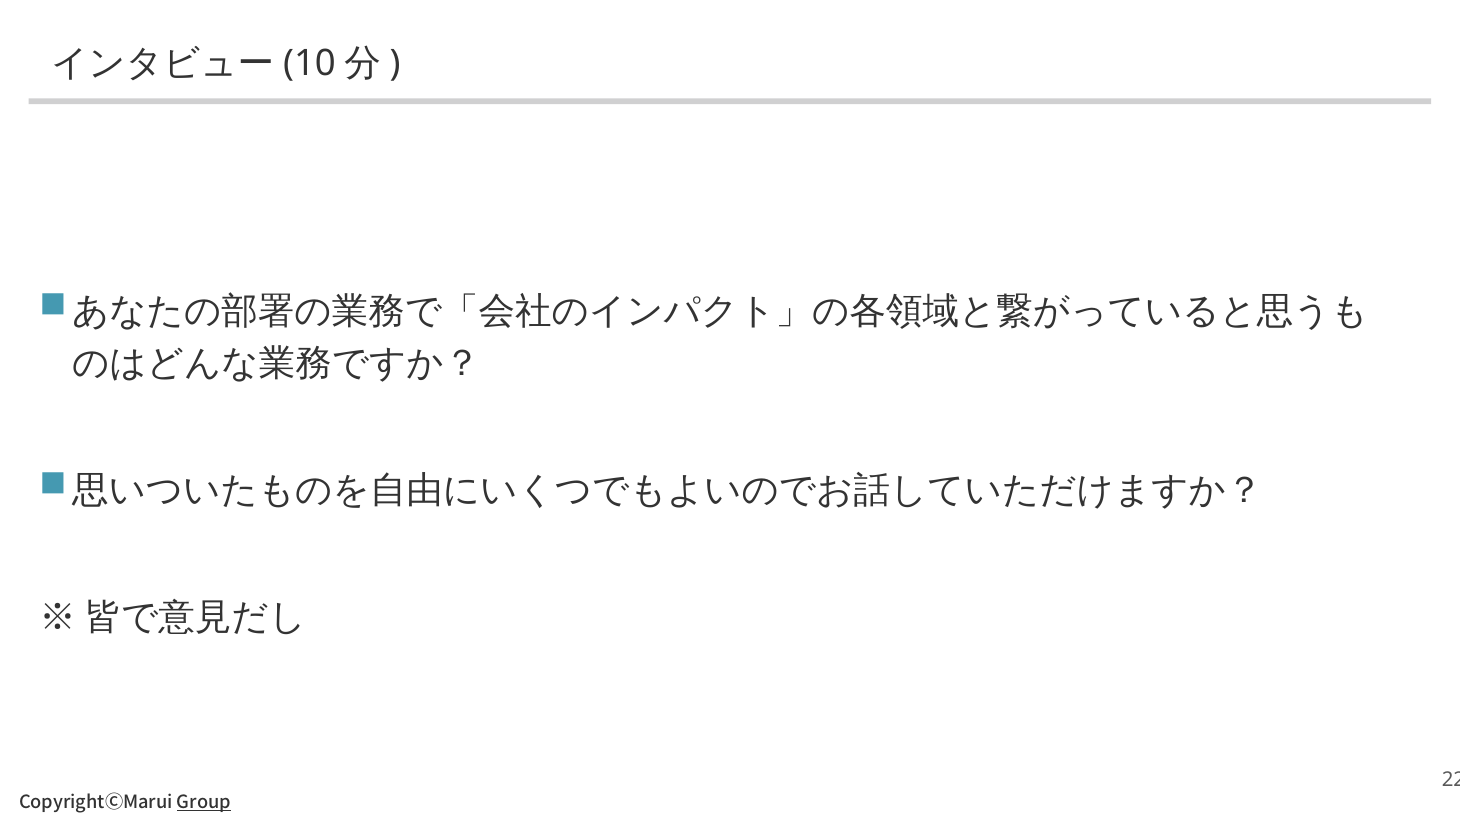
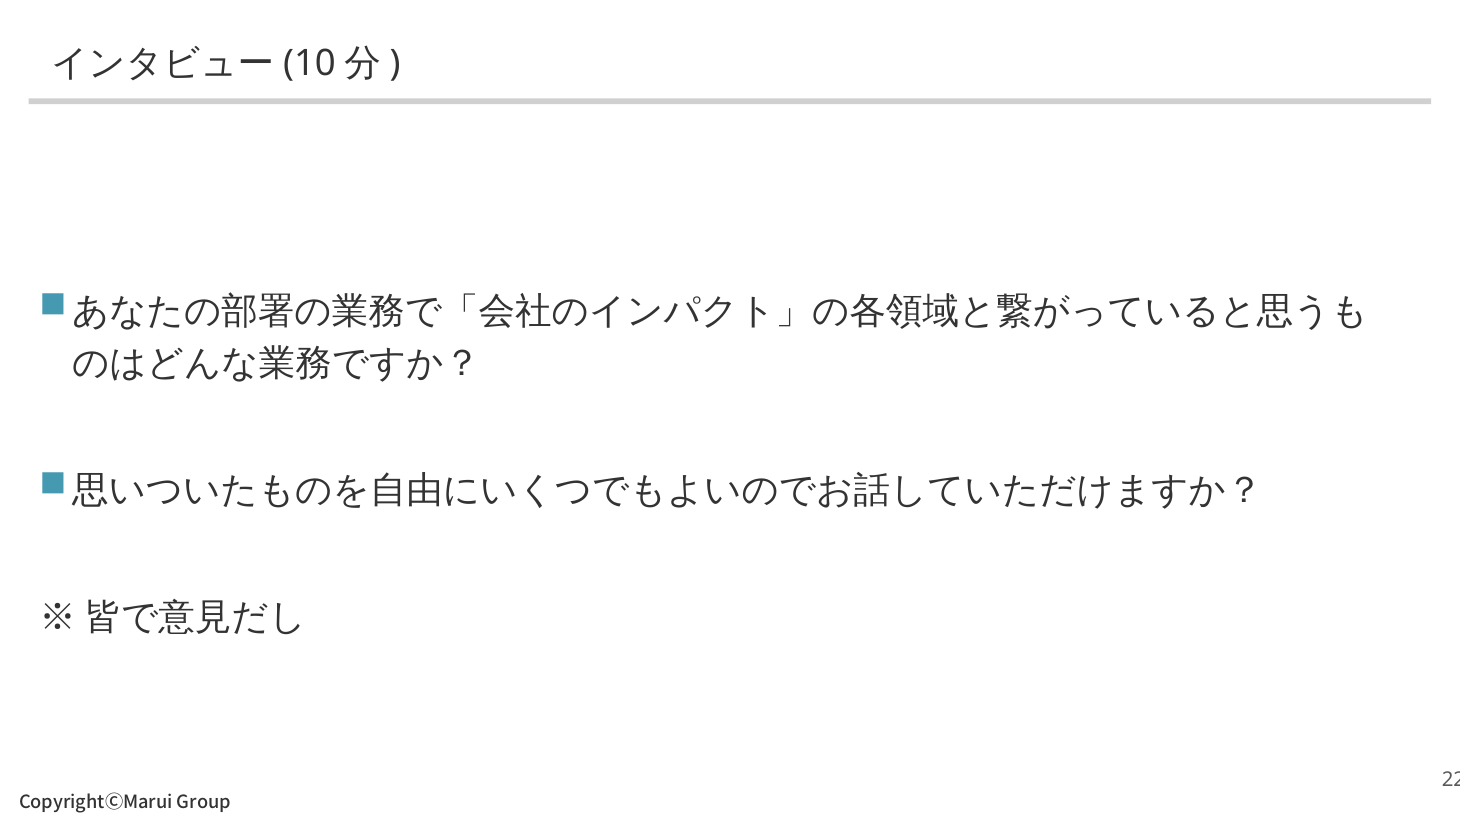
Group underline: present -> none
